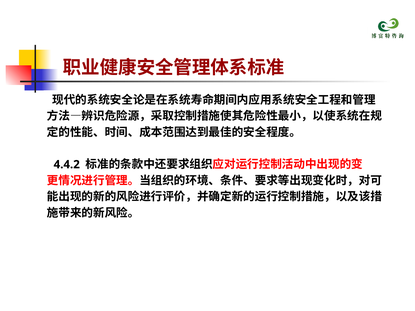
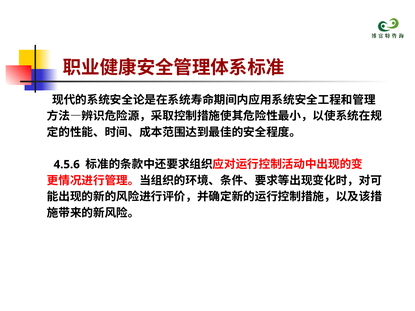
4.4.2: 4.4.2 -> 4.5.6
